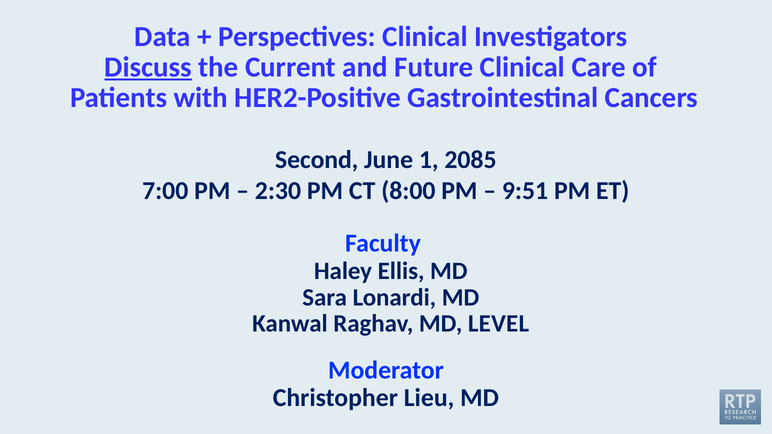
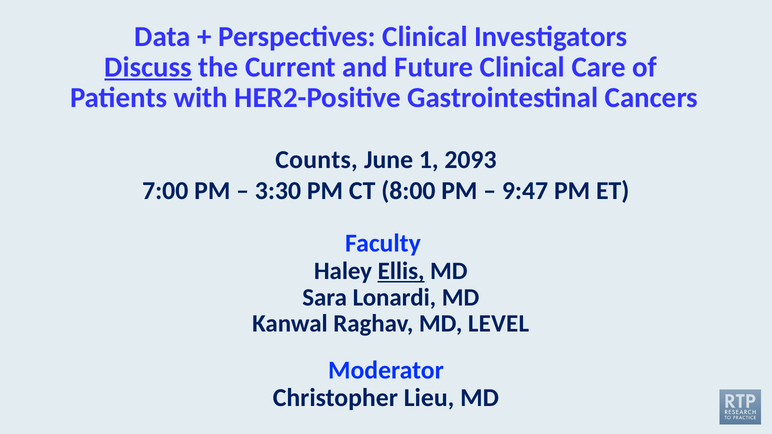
Second: Second -> Counts
2085: 2085 -> 2093
2:30: 2:30 -> 3:30
9:51: 9:51 -> 9:47
Ellis underline: none -> present
